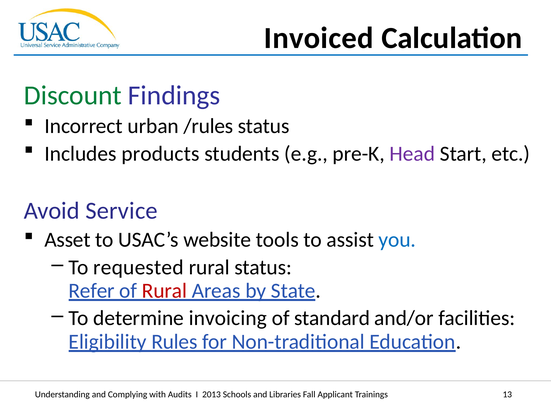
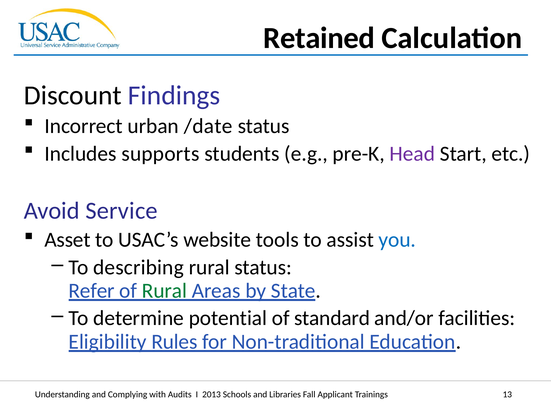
Invoiced: Invoiced -> Retained
Discount colour: green -> black
/rules: /rules -> /date
products: products -> supports
requested: requested -> describing
Rural at (164, 291) colour: red -> green
invoicing: invoicing -> potential
